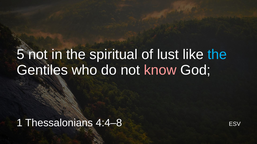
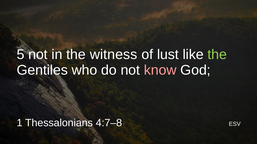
spiritual: spiritual -> witness
the at (217, 55) colour: light blue -> light green
4:4–8: 4:4–8 -> 4:7–8
